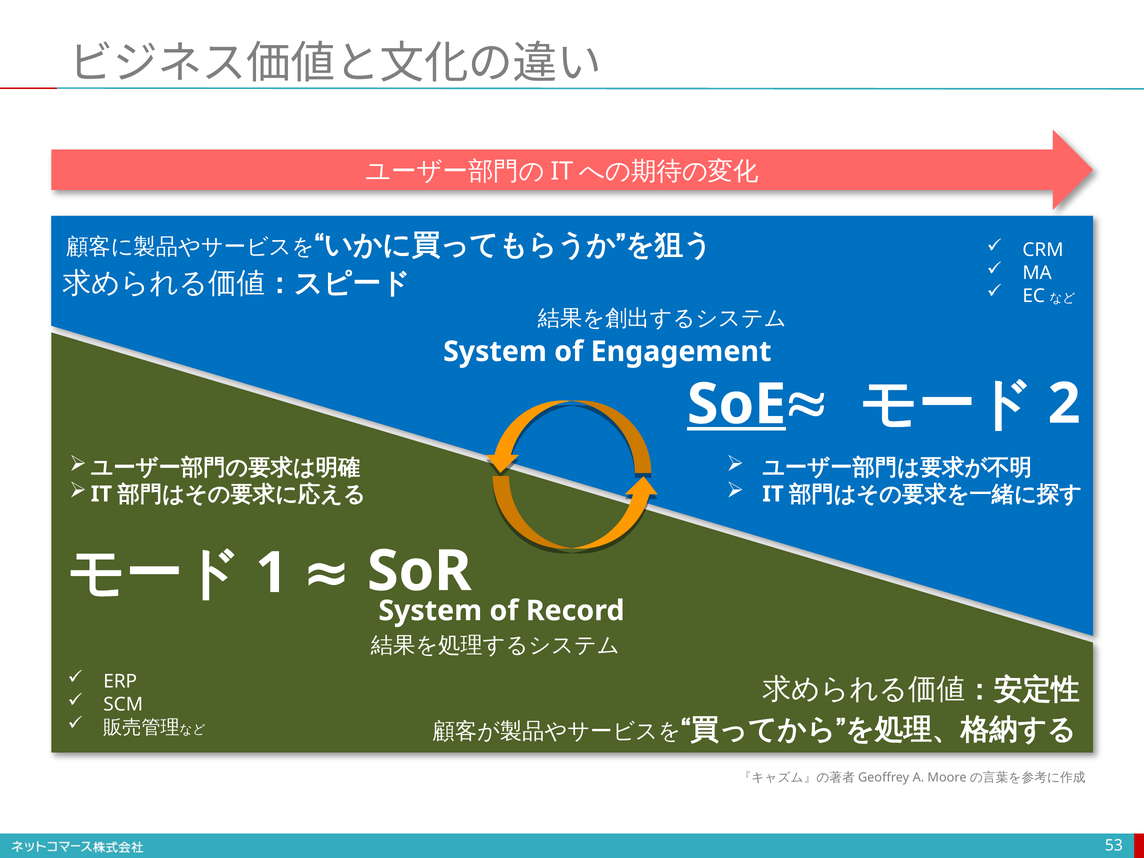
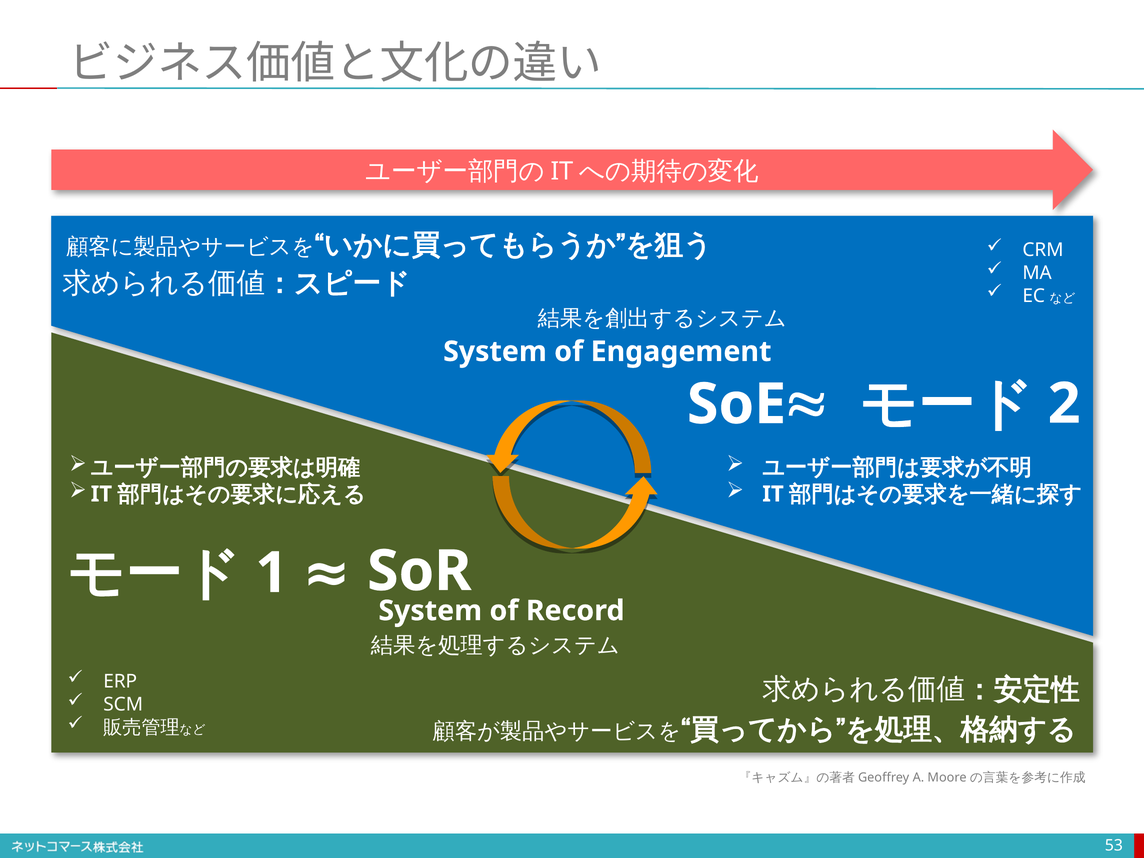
SoE underline: present -> none
